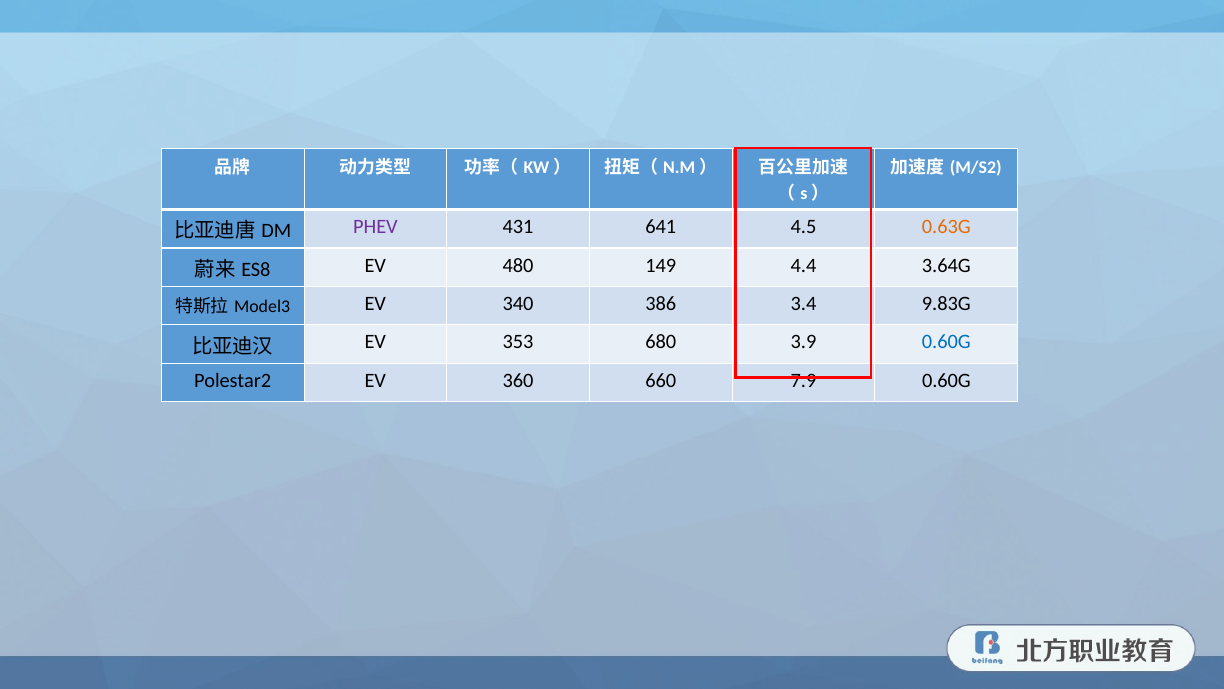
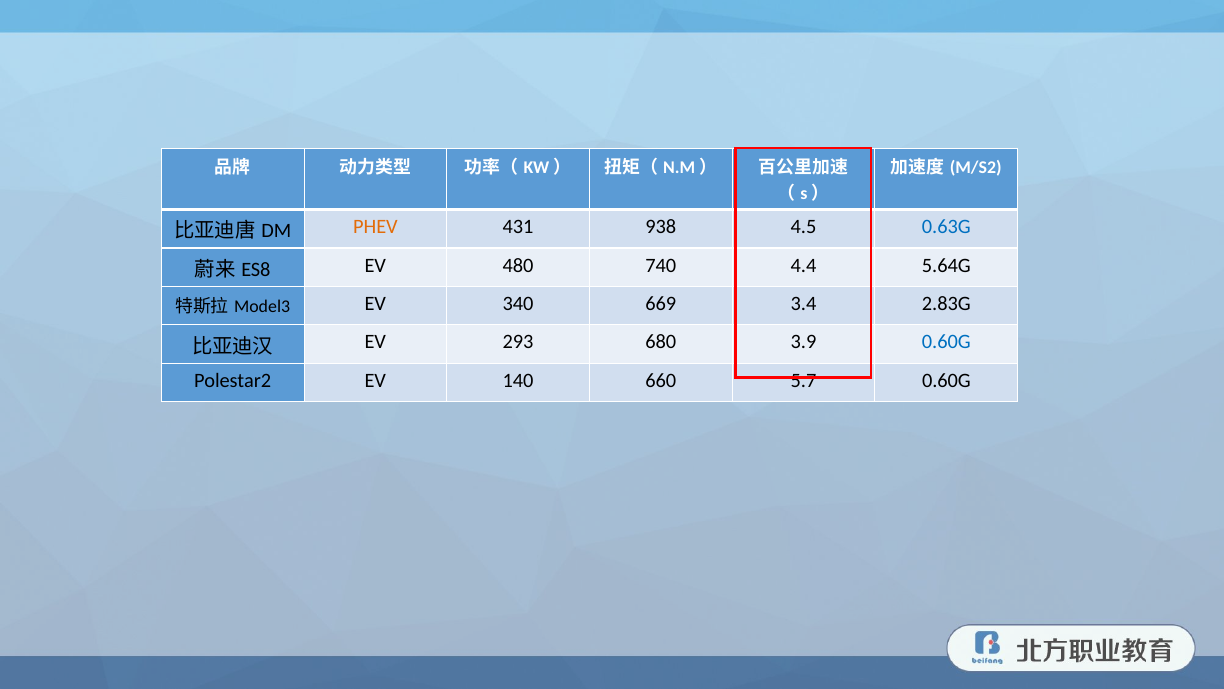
PHEV colour: purple -> orange
641: 641 -> 938
0.63G colour: orange -> blue
149: 149 -> 740
3.64G: 3.64G -> 5.64G
386: 386 -> 669
9.83G: 9.83G -> 2.83G
353: 353 -> 293
360: 360 -> 140
7.9: 7.9 -> 5.7
